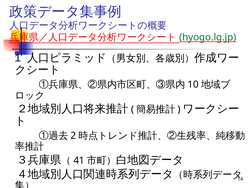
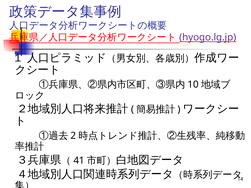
hyogo.lg.jp colour: green -> purple
